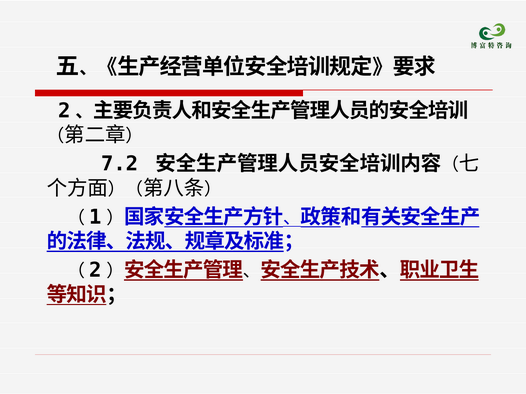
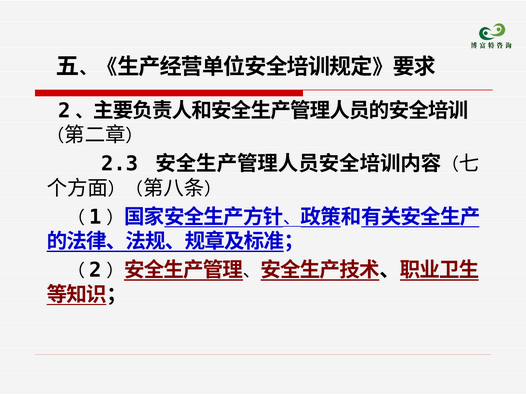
7.2: 7.2 -> 2.3
